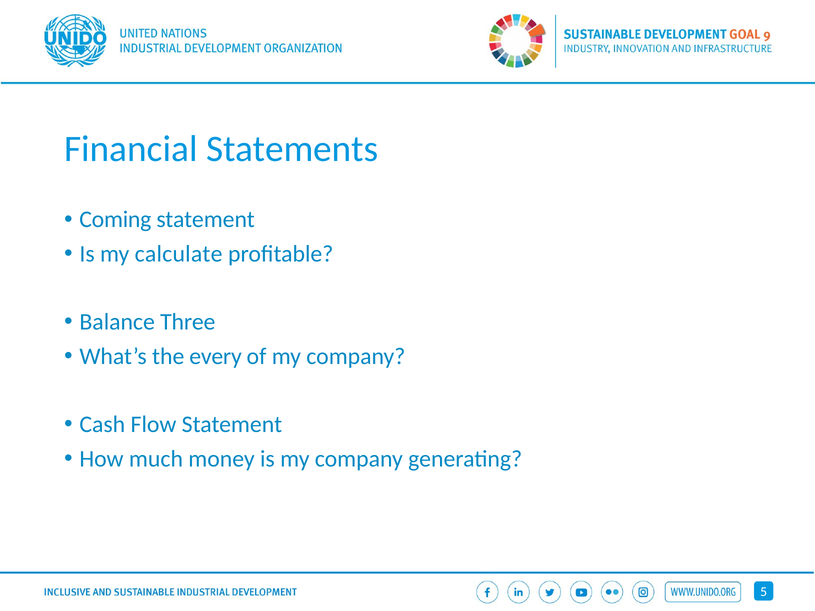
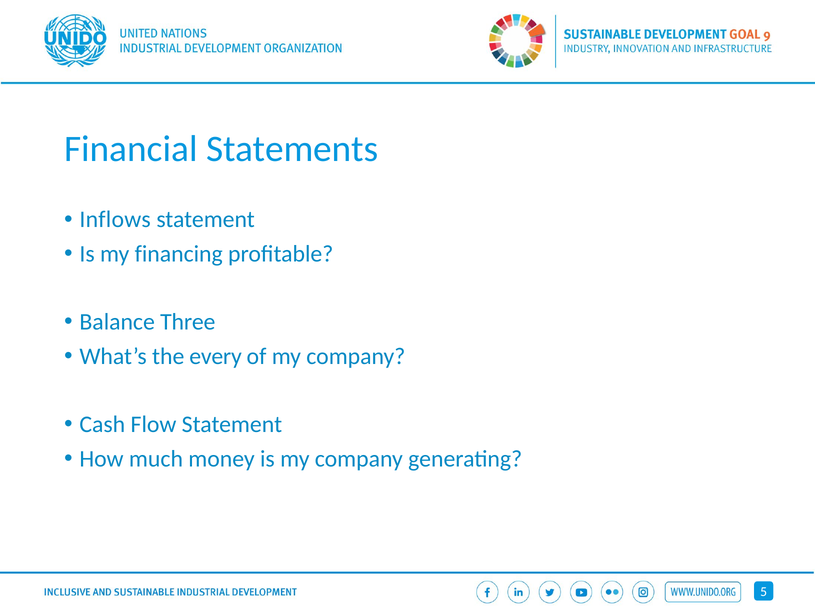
Coming: Coming -> Inflows
calculate: calculate -> financing
